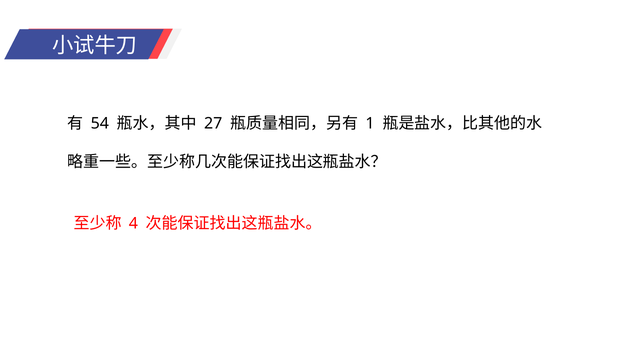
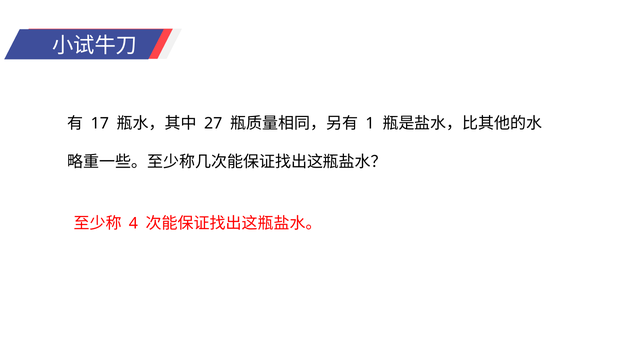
54: 54 -> 17
